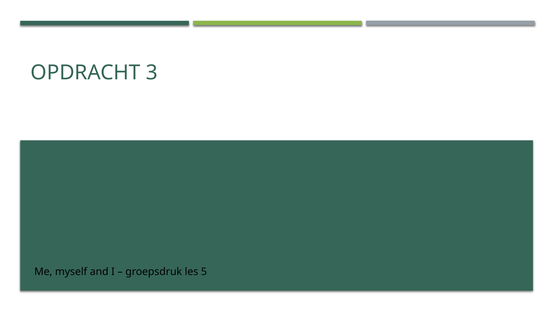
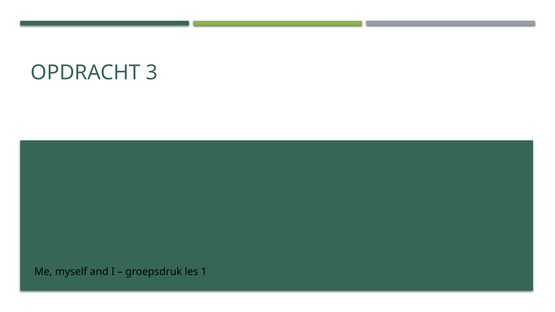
5: 5 -> 1
